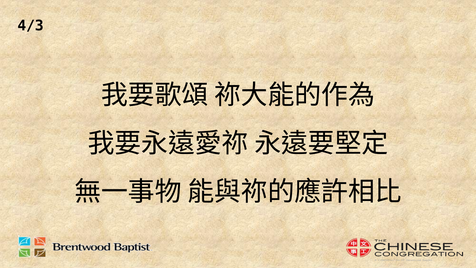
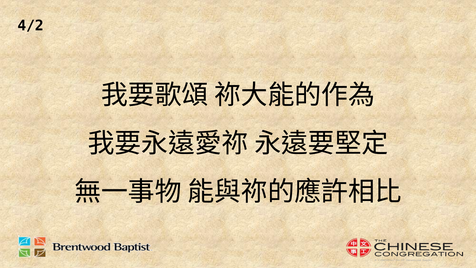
4/3: 4/3 -> 4/2
